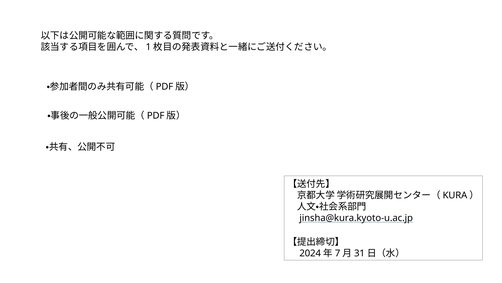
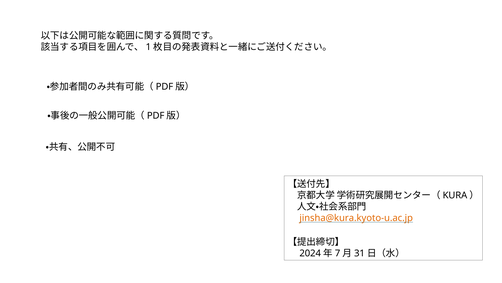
jinsha@kura.kyoto-u.ac.jp colour: black -> orange
